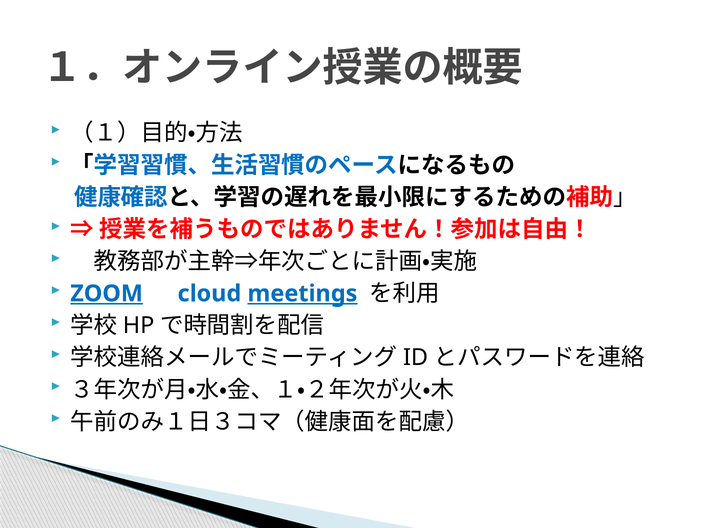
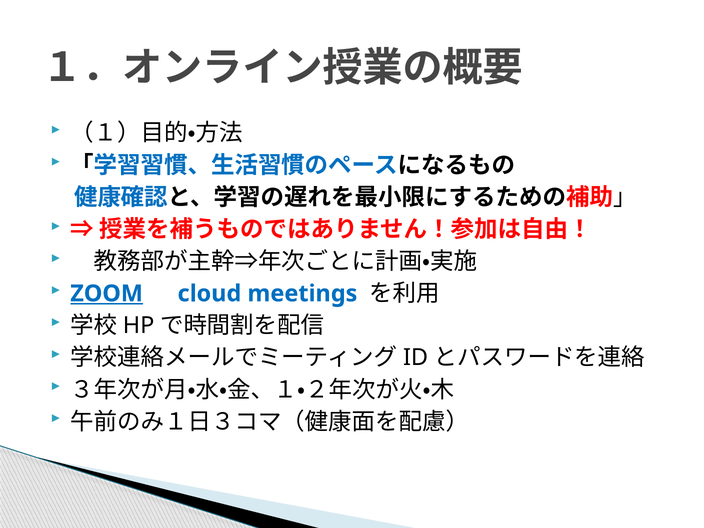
meetings underline: present -> none
